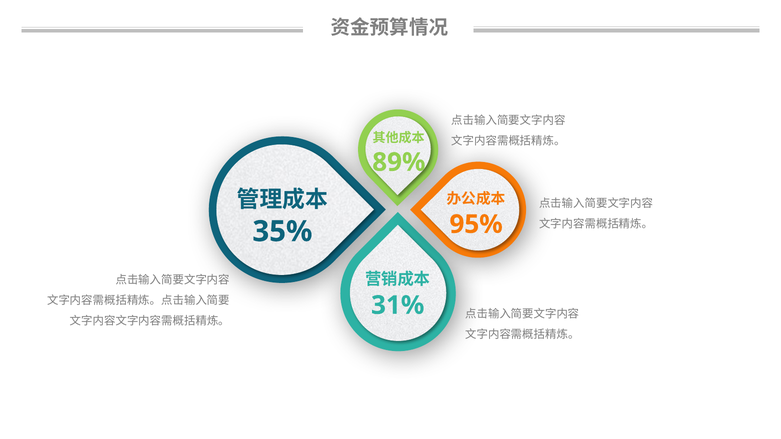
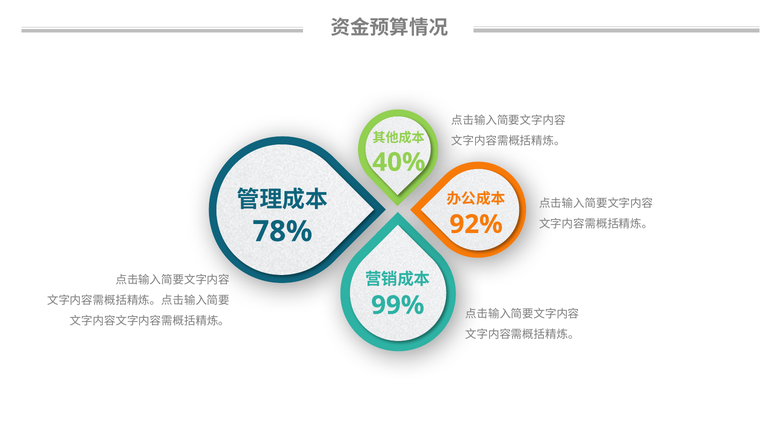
89%: 89% -> 40%
95%: 95% -> 92%
35%: 35% -> 78%
31%: 31% -> 99%
